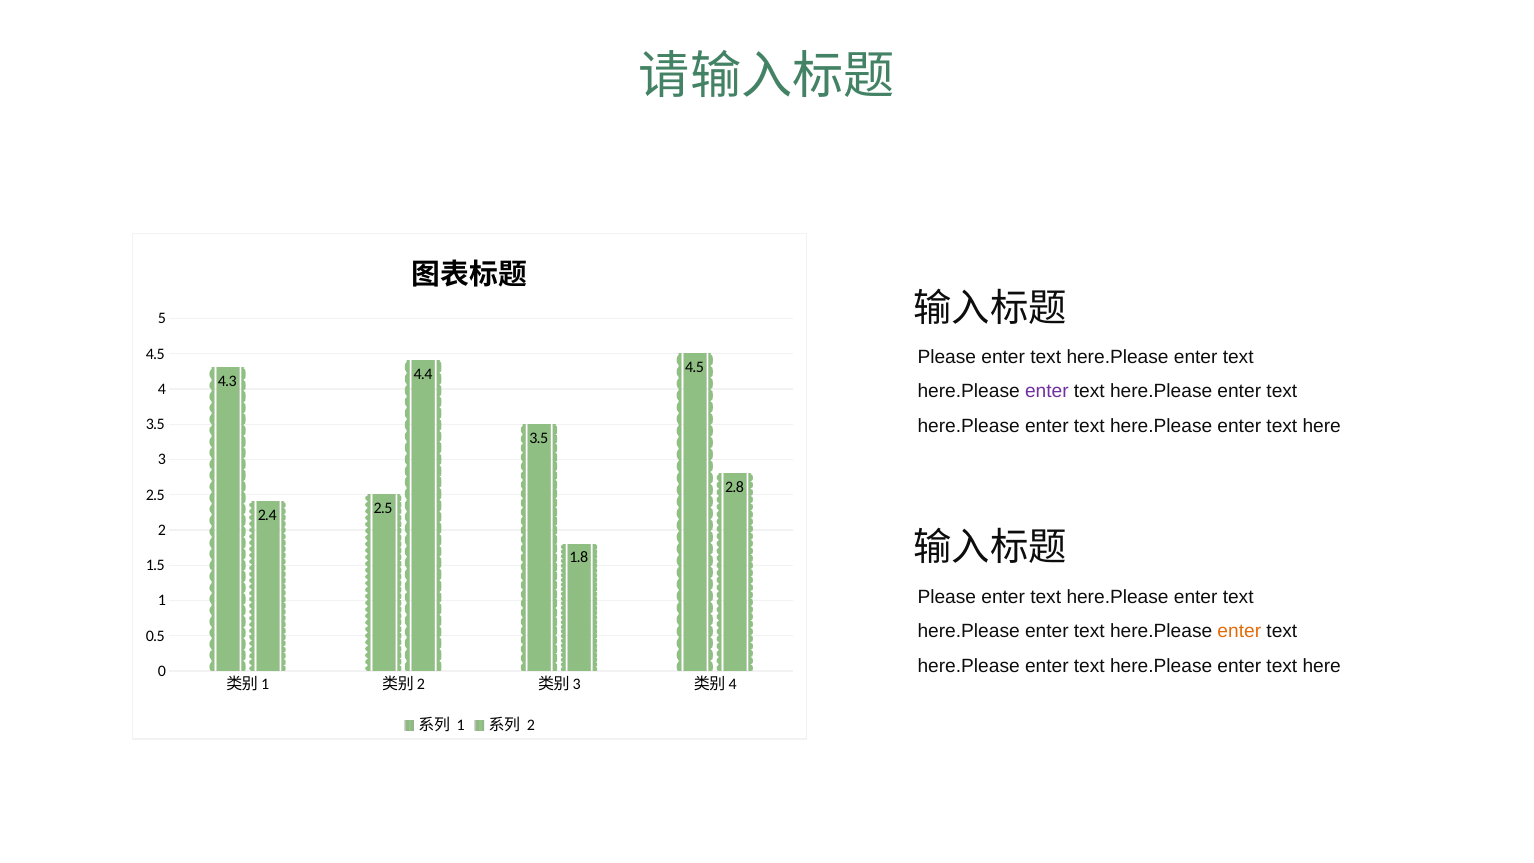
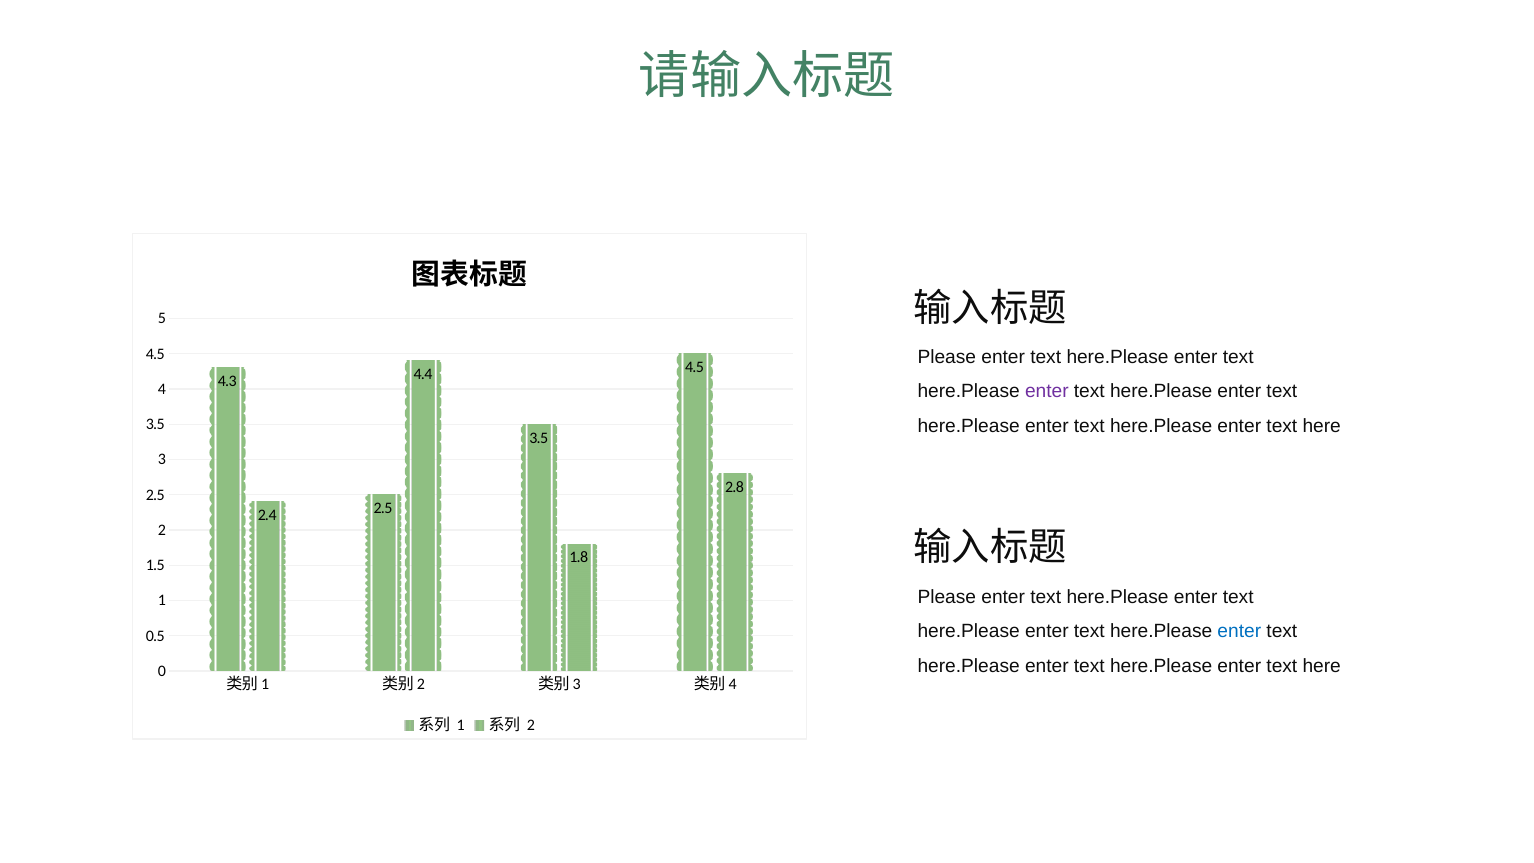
enter at (1239, 631) colour: orange -> blue
